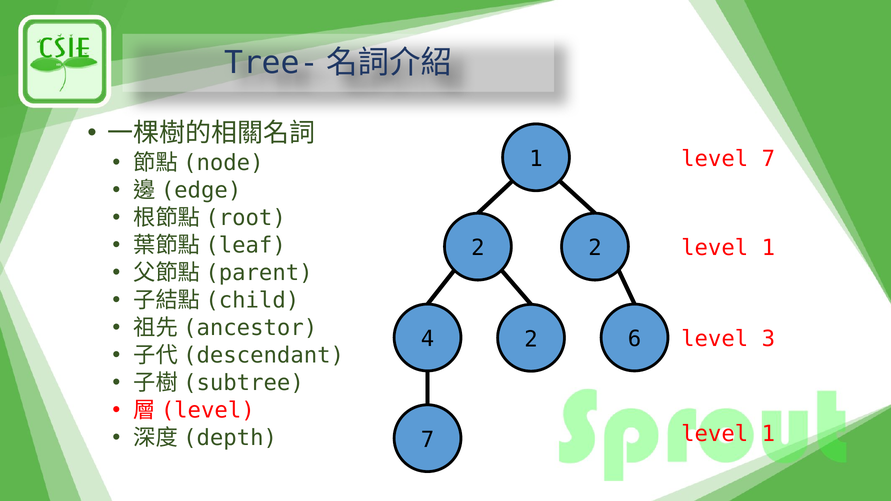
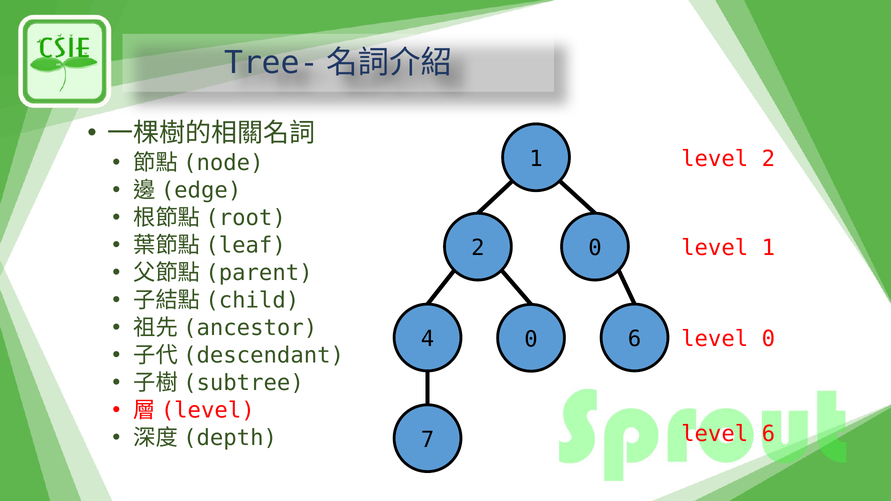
level 7: 7 -> 2
2 2: 2 -> 0
level 3: 3 -> 0
4 2: 2 -> 0
1 at (768, 434): 1 -> 6
